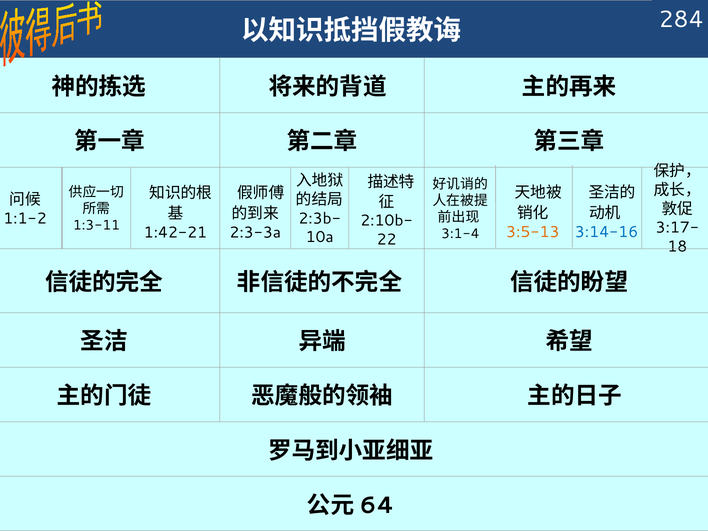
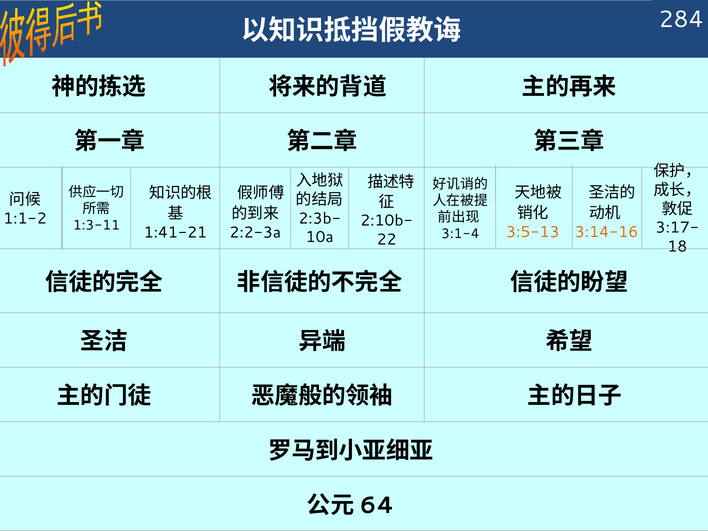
3:14-16 colour: blue -> orange
1:42-21: 1:42-21 -> 1:41-21
2:3-3a: 2:3-3a -> 2:2-3a
